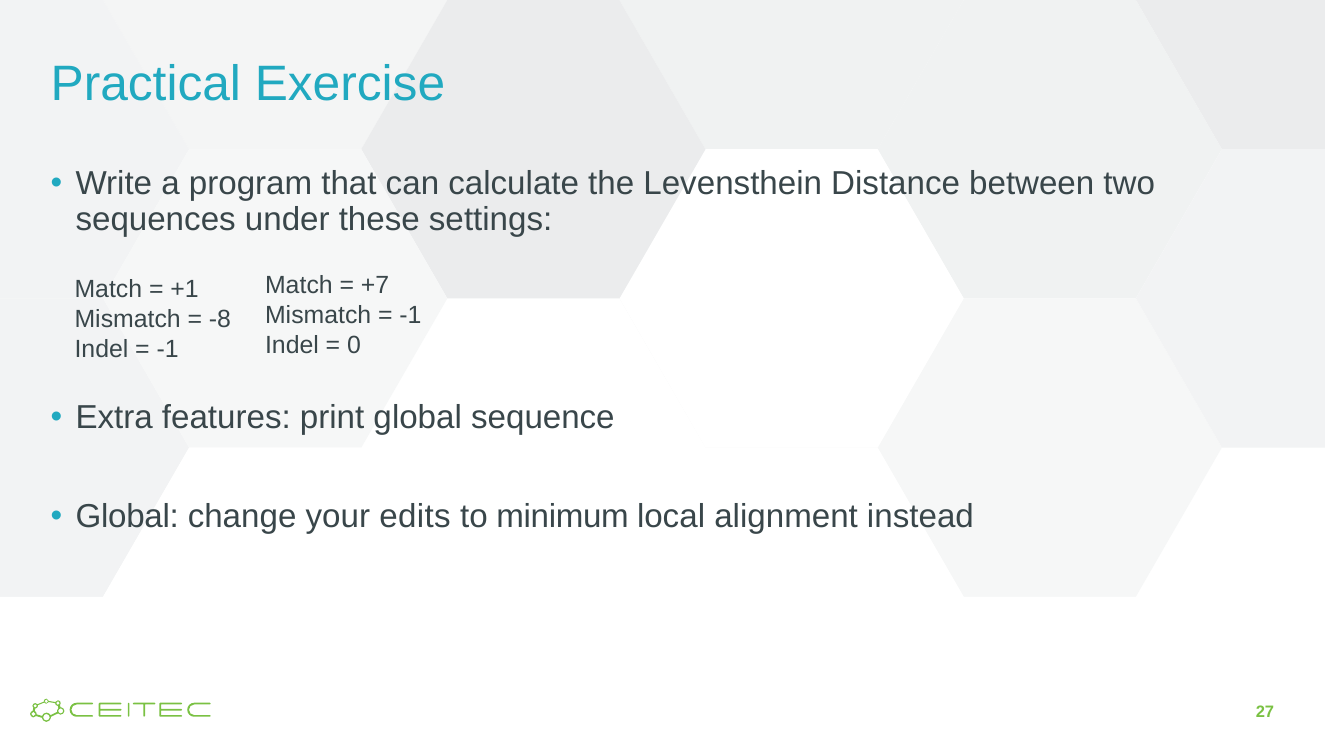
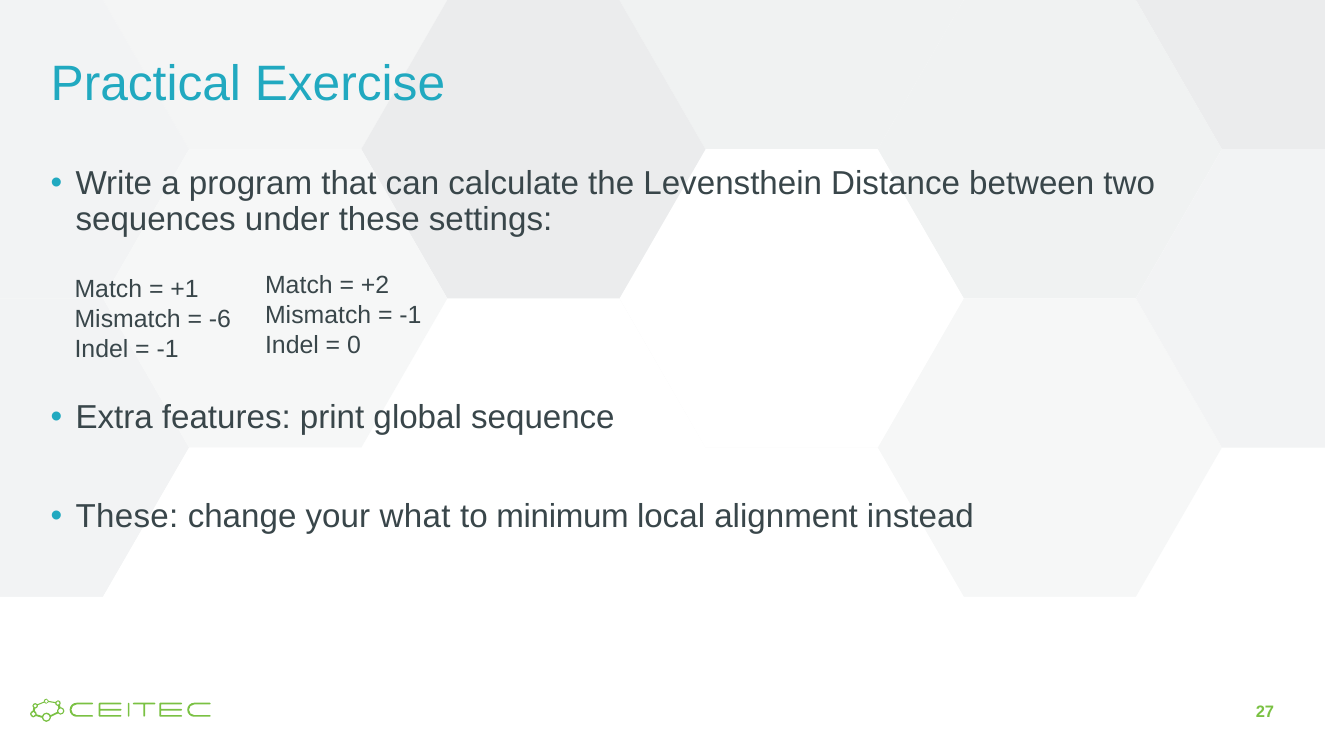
+7: +7 -> +2
-8: -8 -> -6
Global at (127, 516): Global -> These
edits: edits -> what
